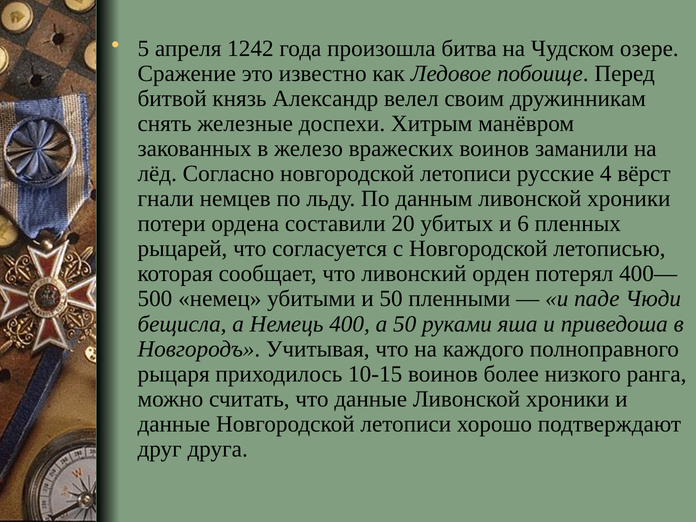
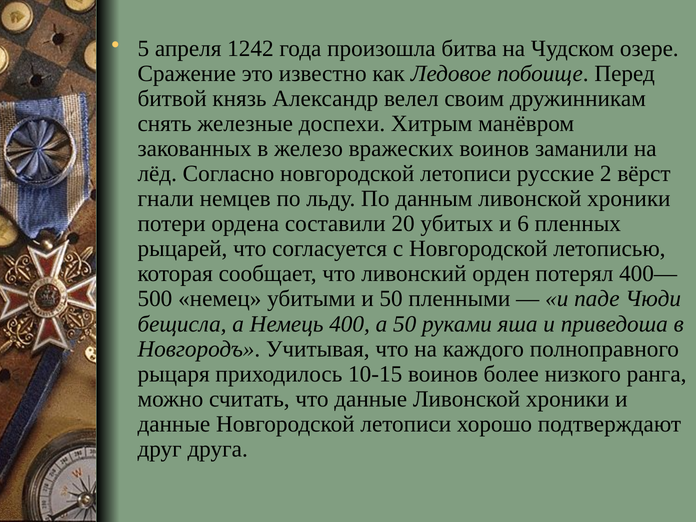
4: 4 -> 2
